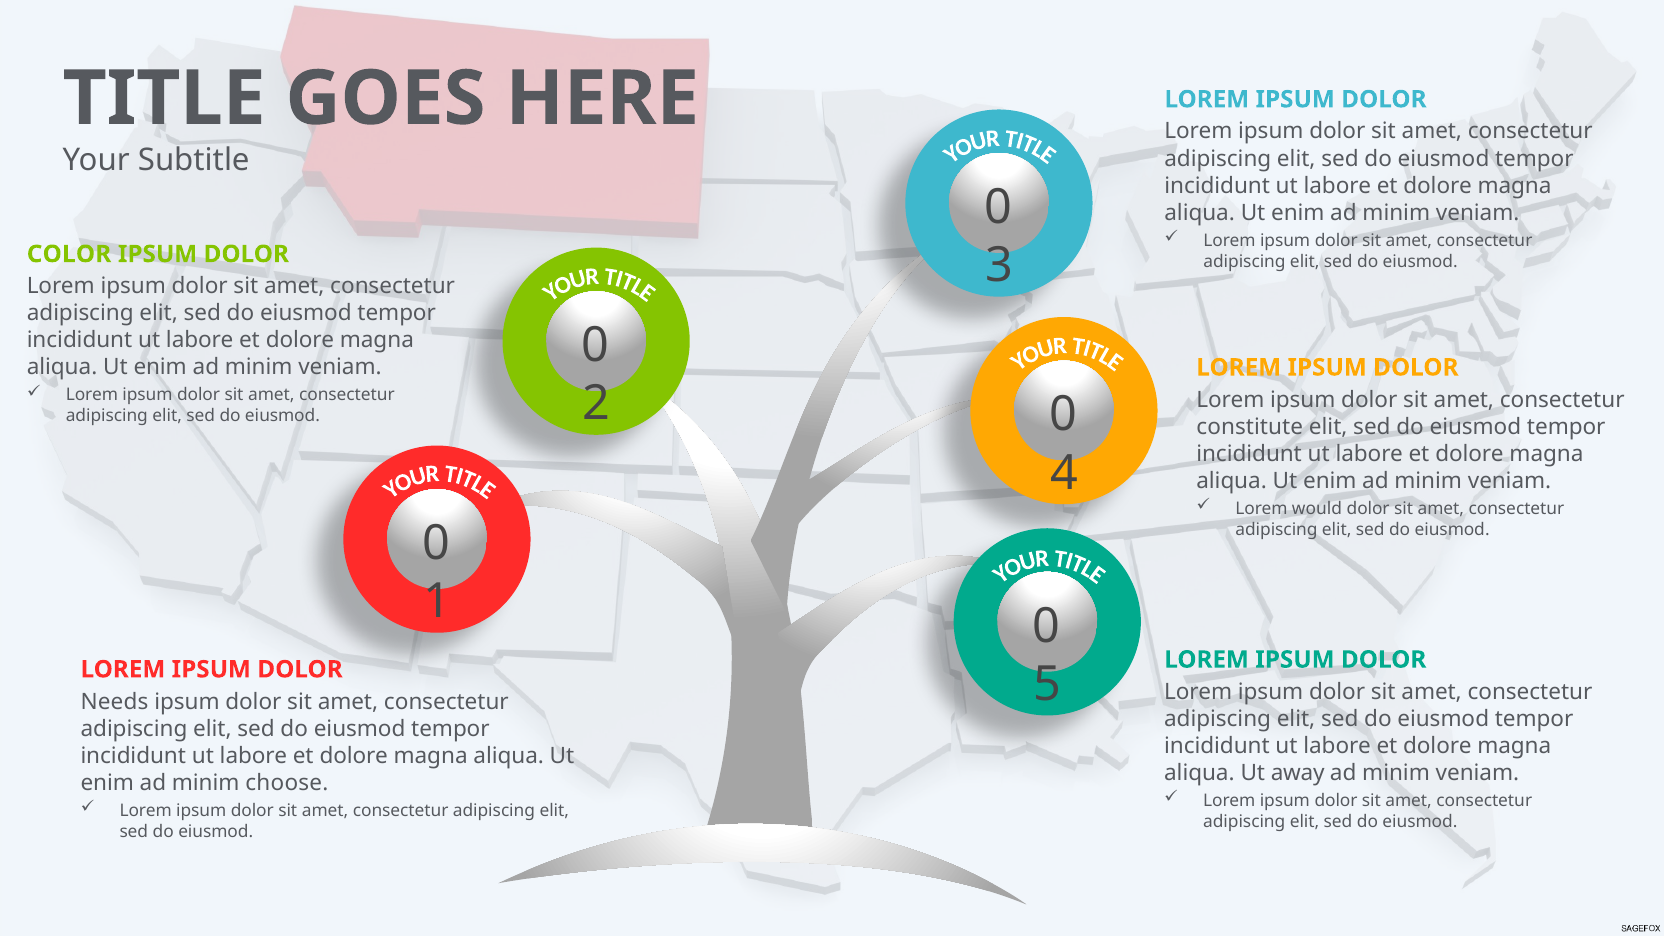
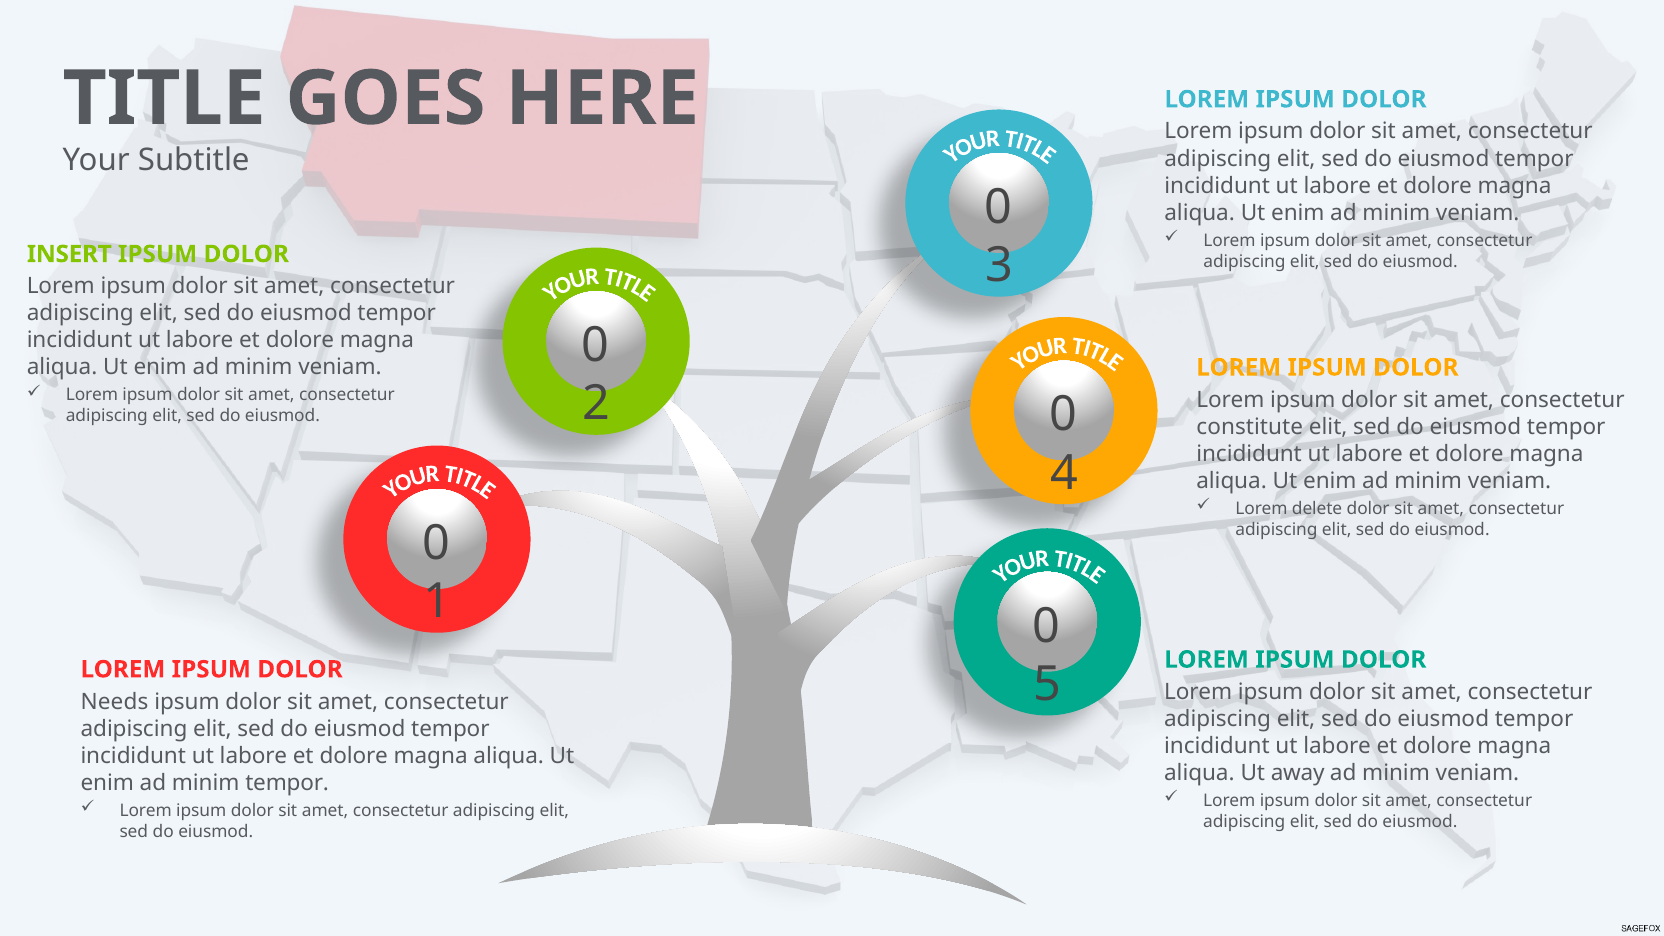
COLOR: COLOR -> INSERT
would: would -> delete
minim choose: choose -> tempor
